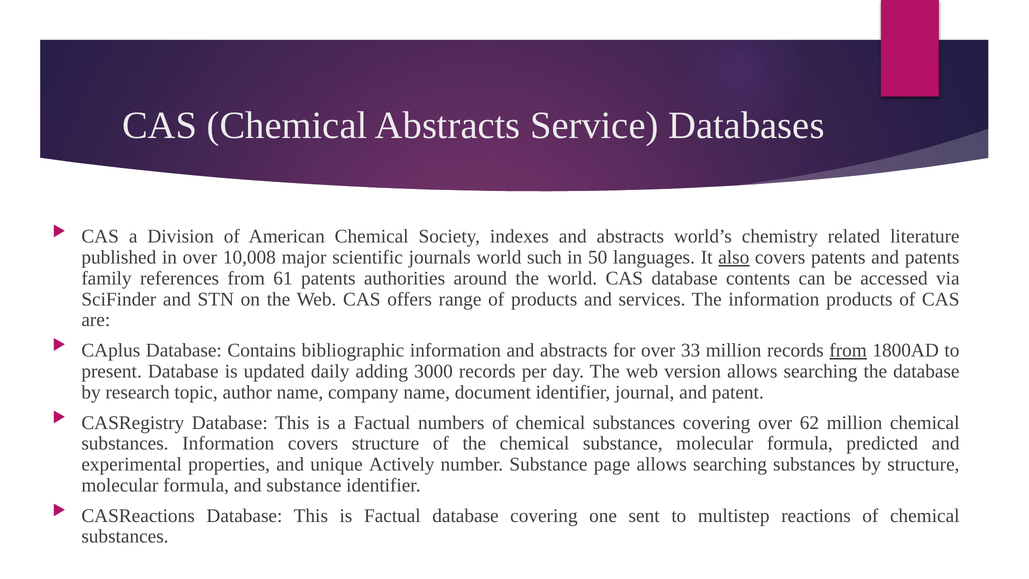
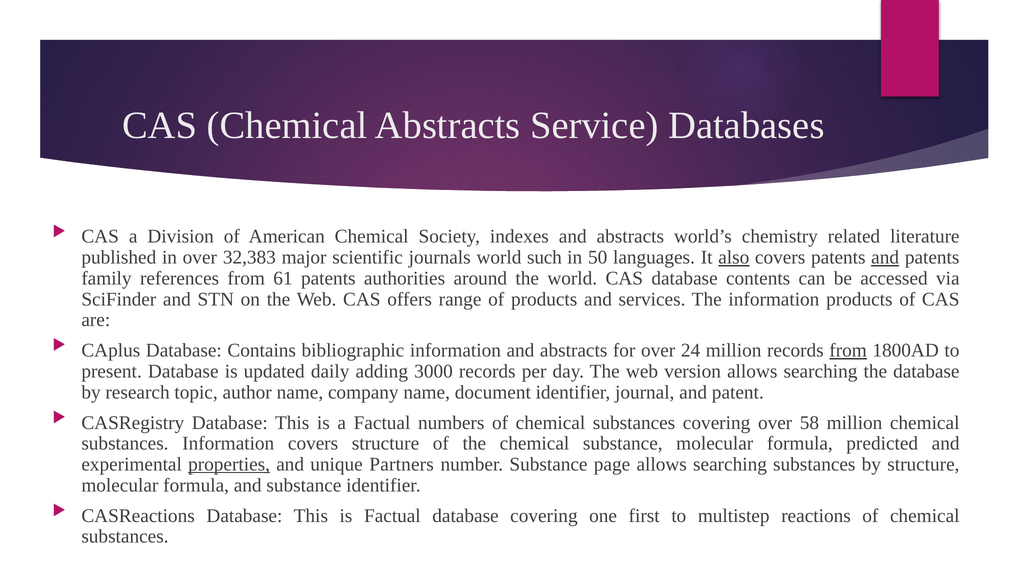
10,008: 10,008 -> 32,383
and at (885, 257) underline: none -> present
33: 33 -> 24
62: 62 -> 58
properties underline: none -> present
Actively: Actively -> Partners
sent: sent -> first
